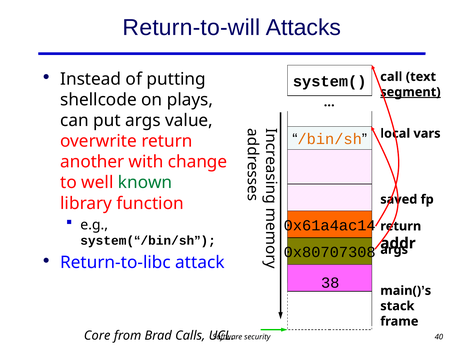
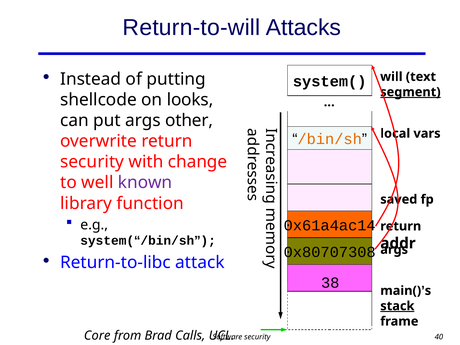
call: call -> will
plays: plays -> looks
value: value -> other
another at (92, 162): another -> security
known colour: green -> purple
stack underline: none -> present
